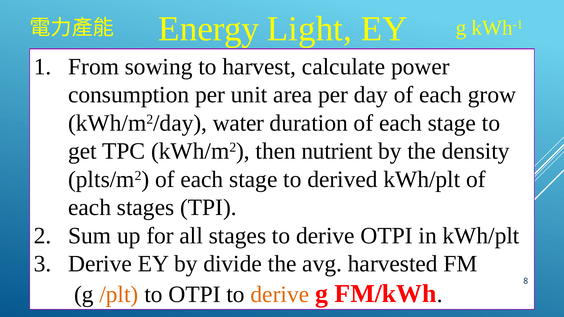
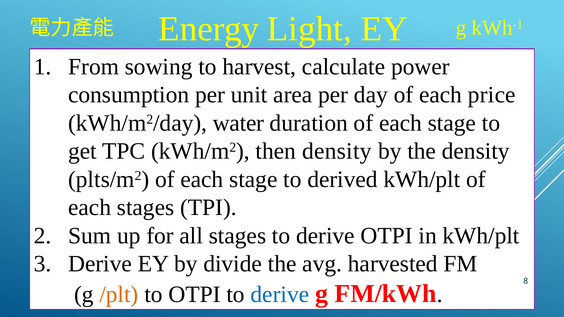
grow: grow -> price
then nutrient: nutrient -> density
derive at (280, 295) colour: orange -> blue
